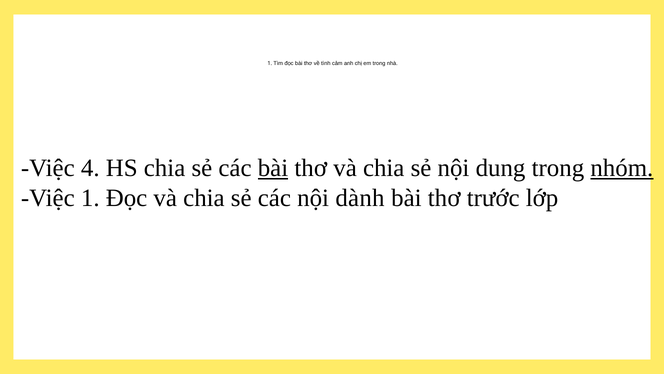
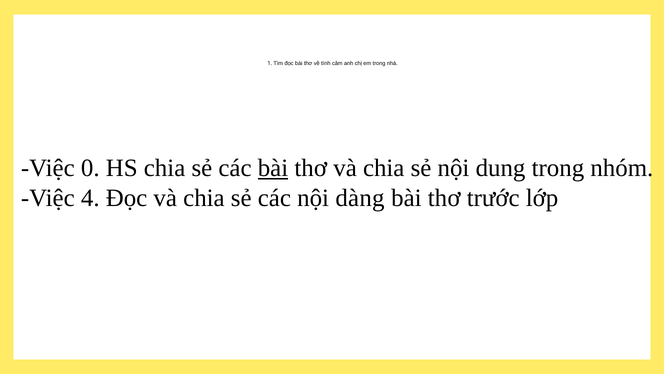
4: 4 -> 0
nhóm underline: present -> none
Việc 1: 1 -> 4
dành: dành -> dàng
